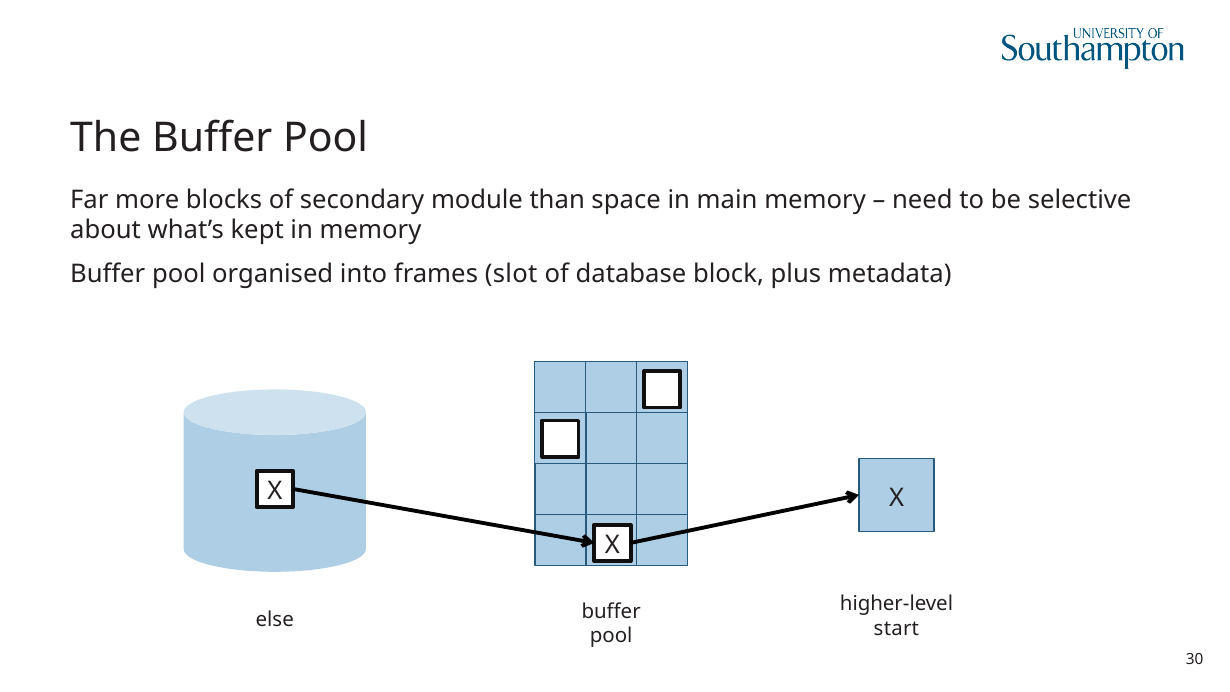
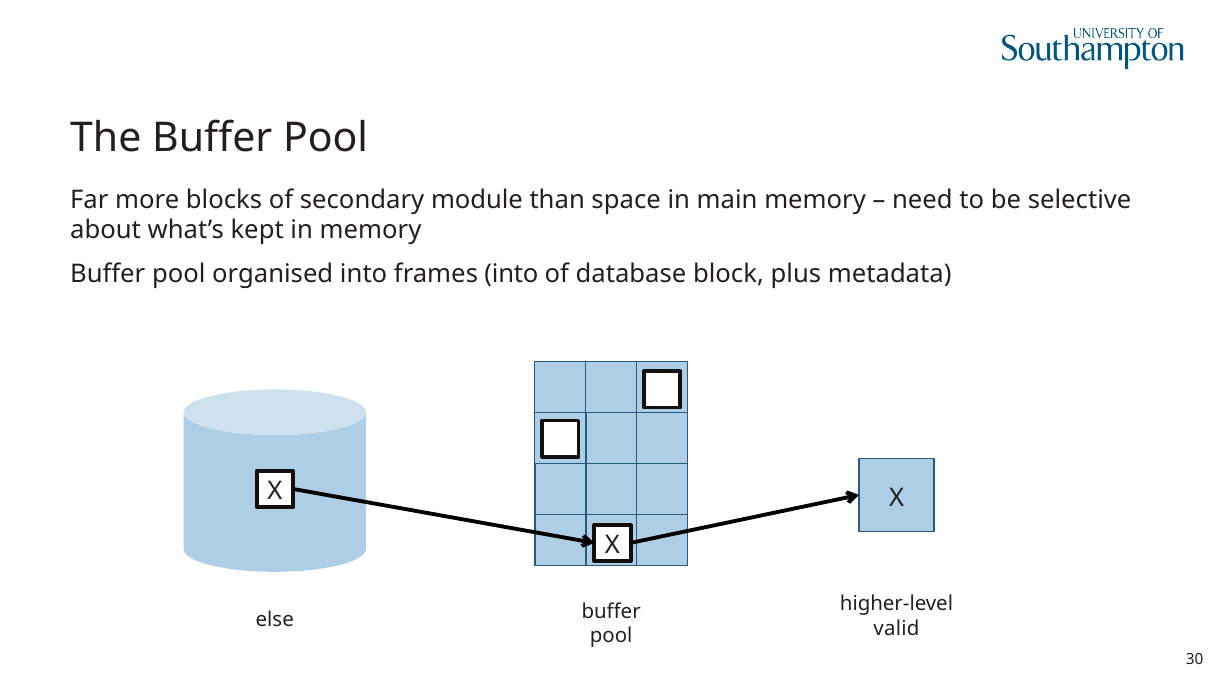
frames slot: slot -> into
start: start -> valid
